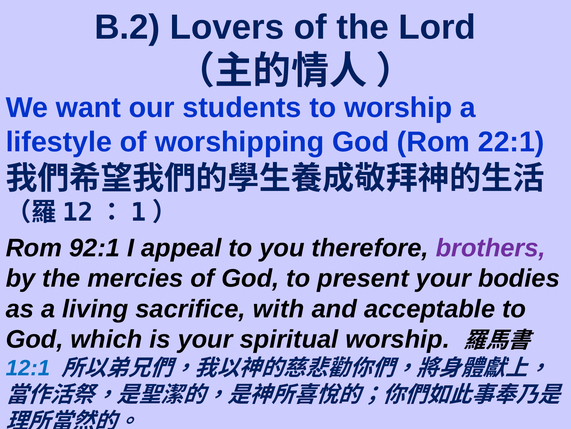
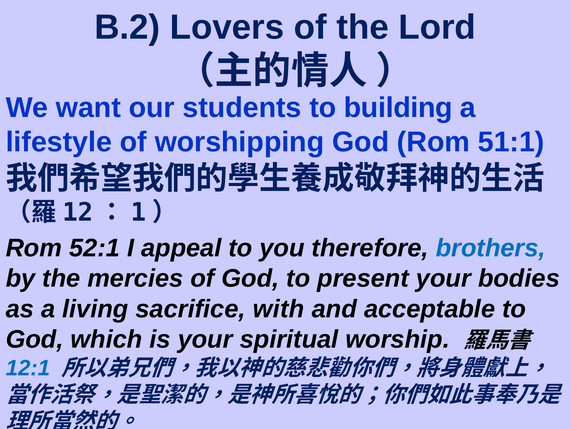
to worship: worship -> building
22:1: 22:1 -> 51:1
92:1: 92:1 -> 52:1
brothers colour: purple -> blue
